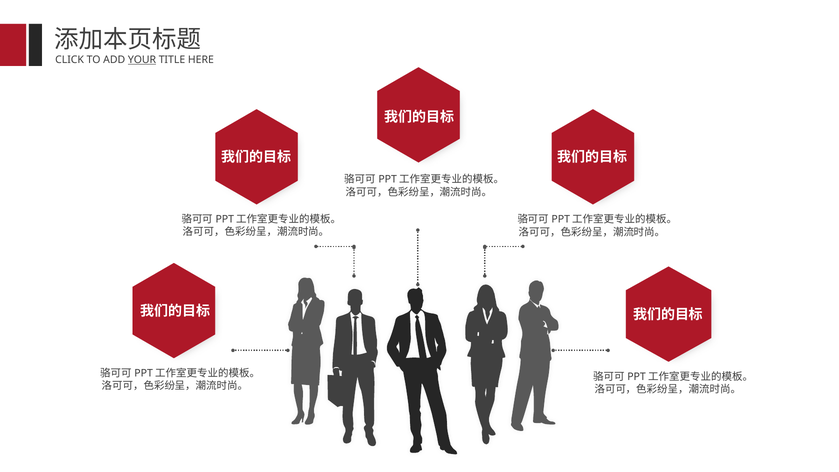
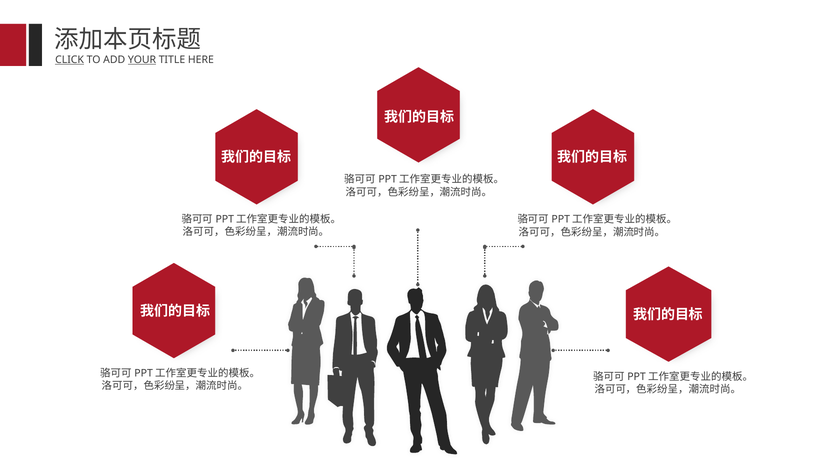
CLICK underline: none -> present
